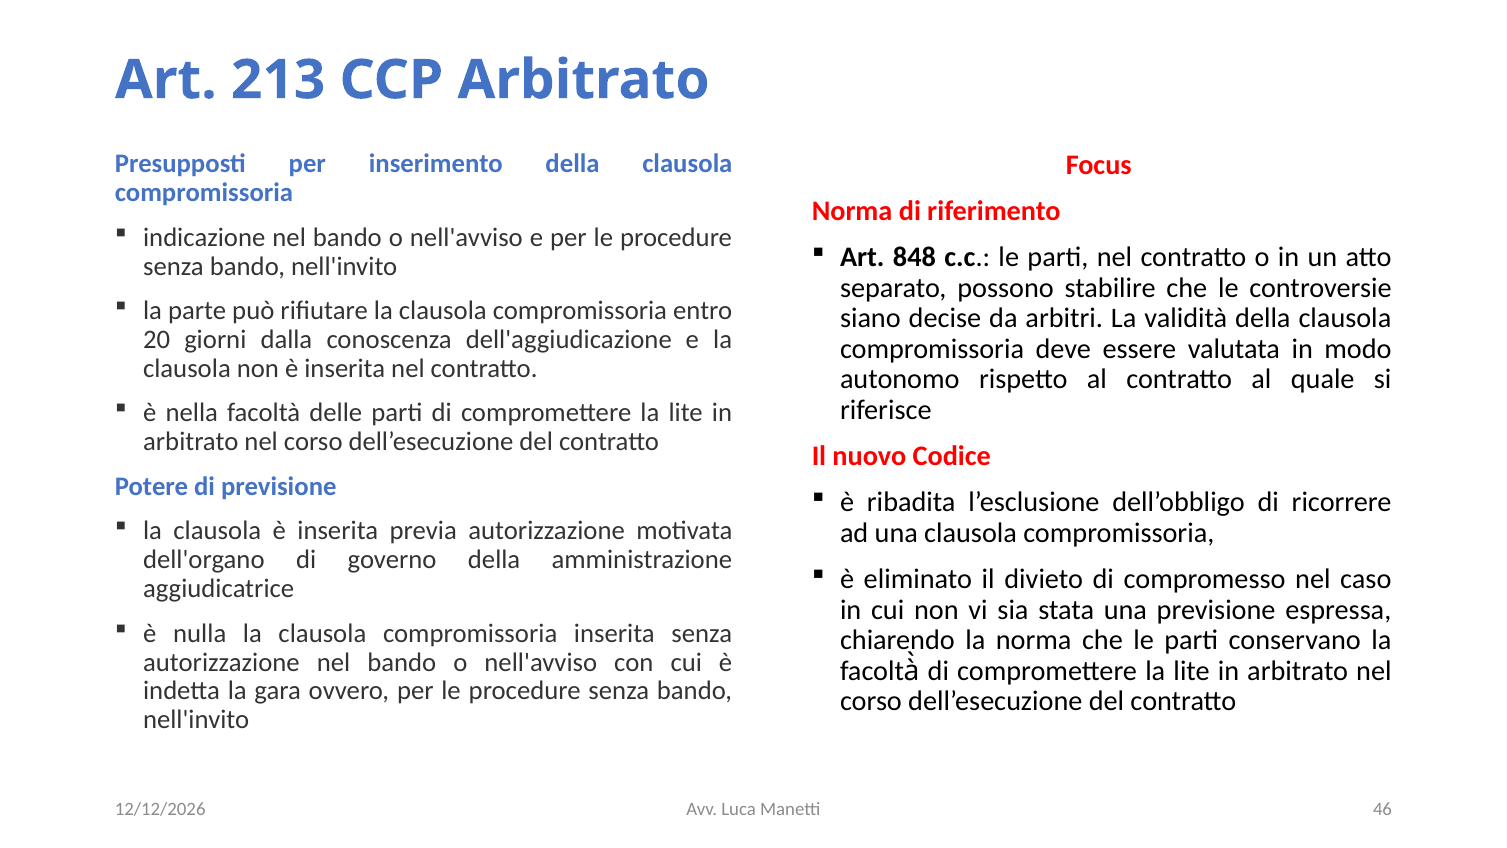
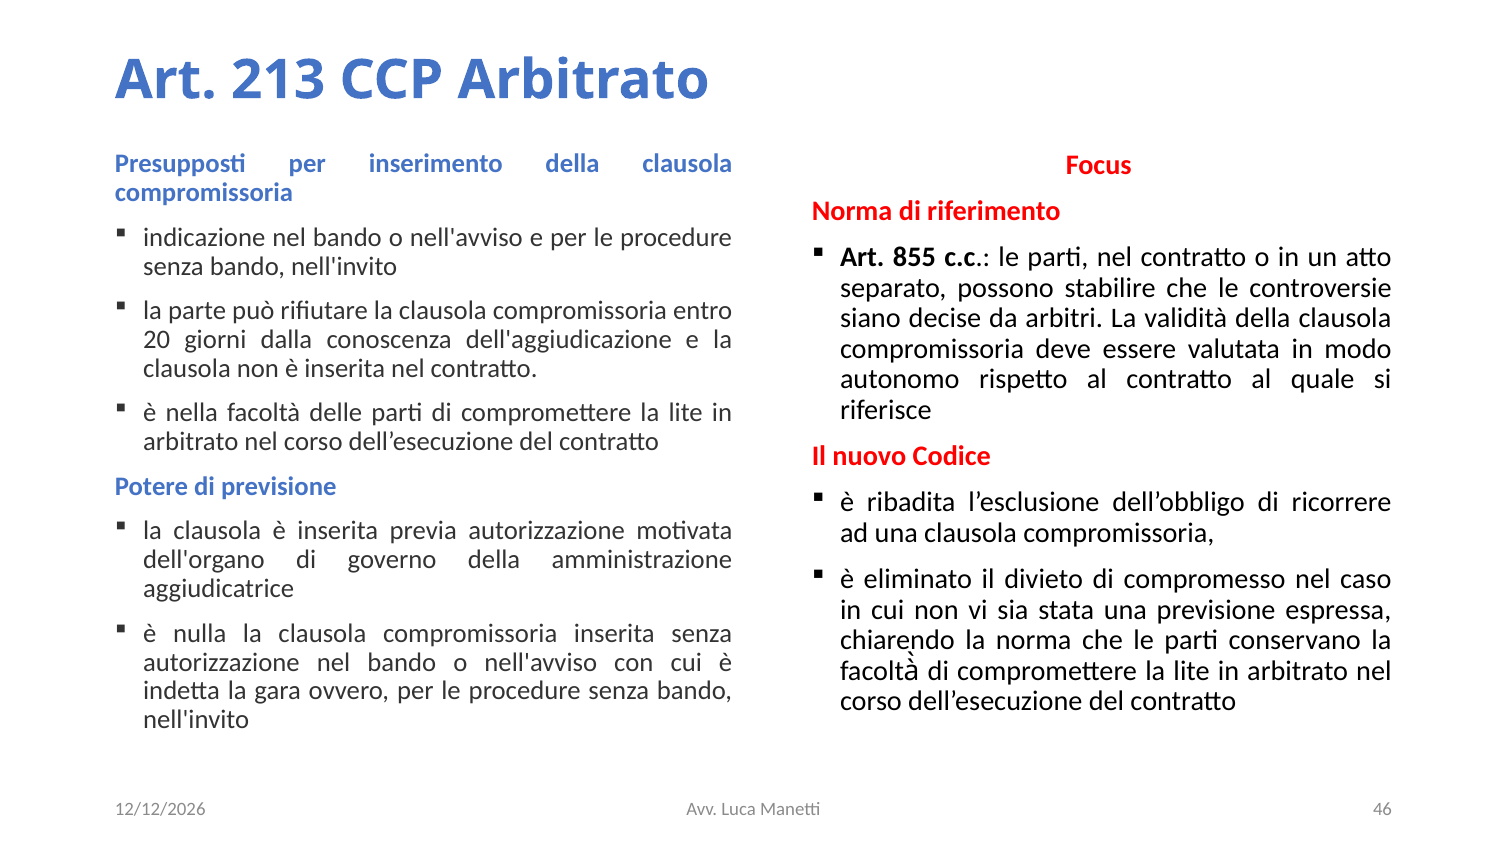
848: 848 -> 855
